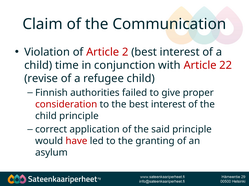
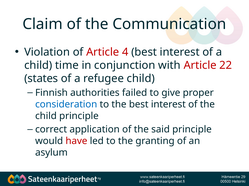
2: 2 -> 4
revise: revise -> states
consideration colour: red -> blue
